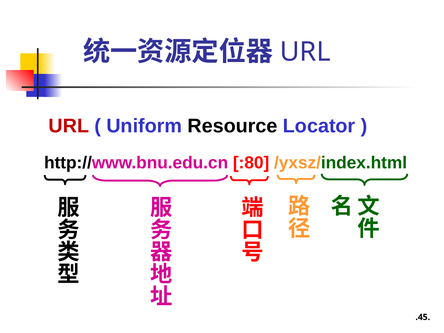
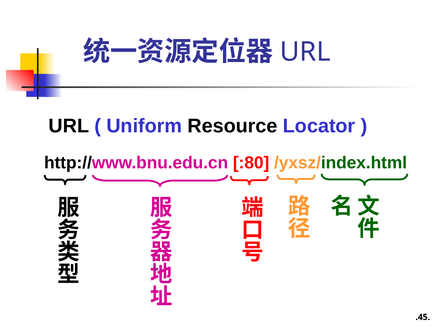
URL at (69, 126) colour: red -> black
